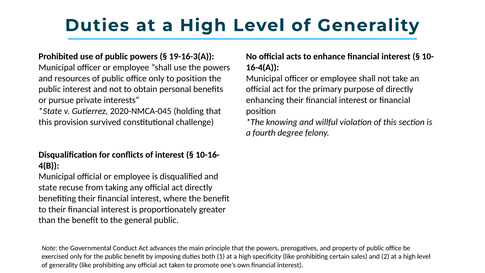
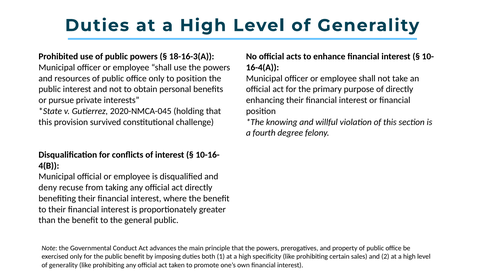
19-16-3(A: 19-16-3(A -> 18-16-3(A
state: state -> deny
